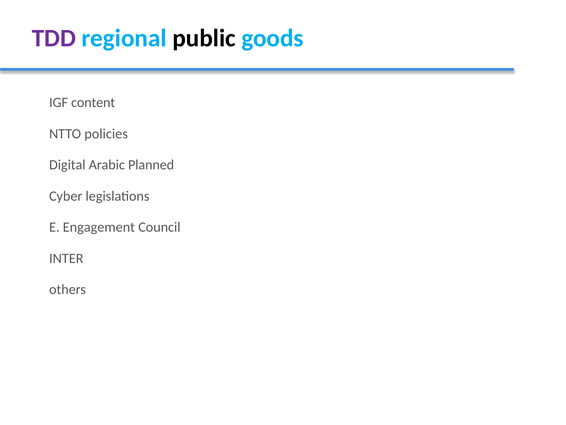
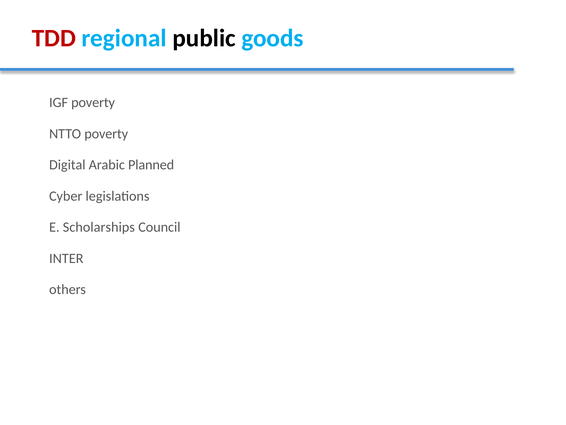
TDD colour: purple -> red
IGF content: content -> poverty
NTTO policies: policies -> poverty
Engagement: Engagement -> Scholarships
